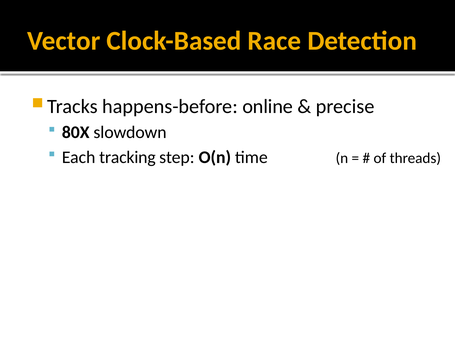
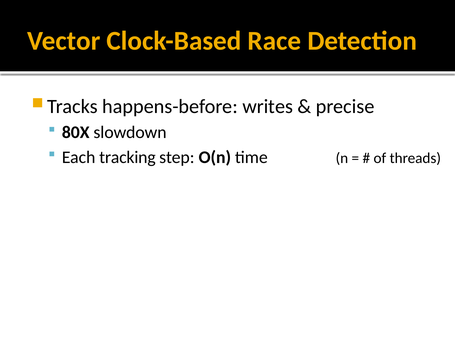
online: online -> writes
